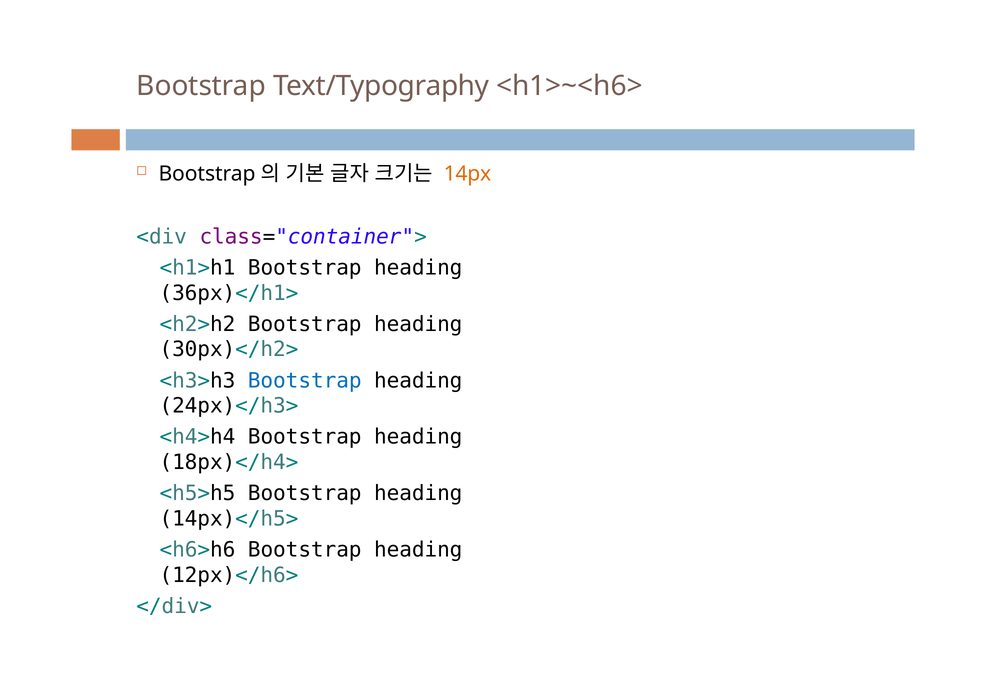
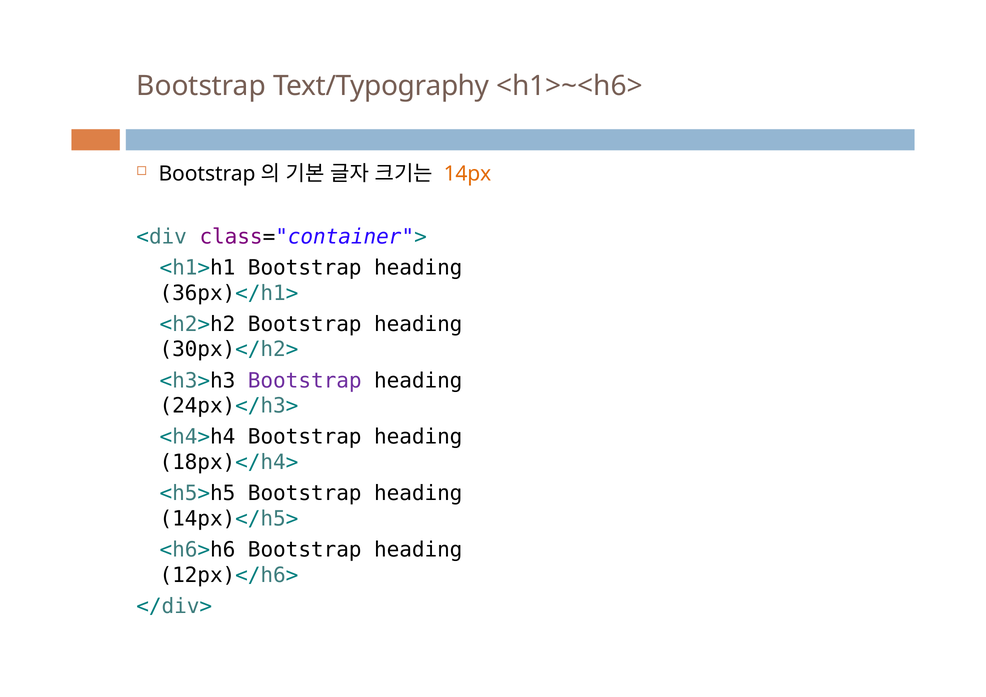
Bootstrap at (305, 381) colour: blue -> purple
